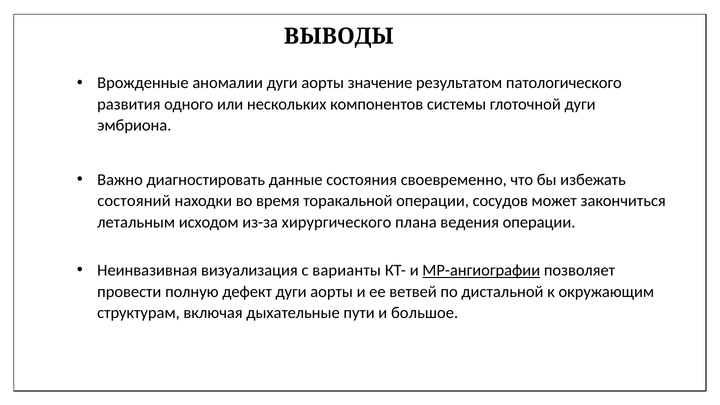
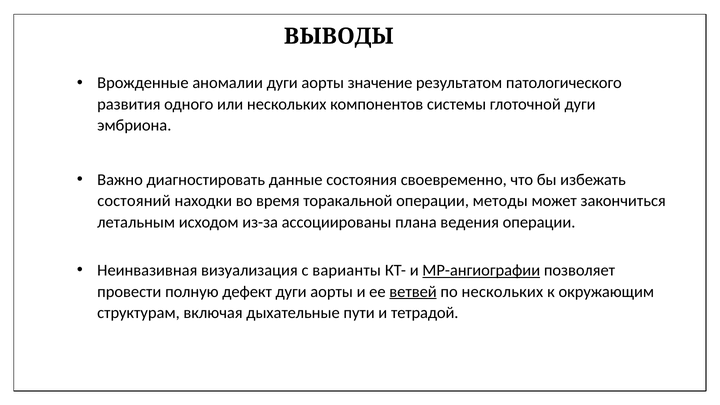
сосудов: сосудов -> методы
хирургического: хирургического -> ассоциированы
ветвей underline: none -> present
по дистальной: дистальной -> нескольких
большое: большое -> тетрадой
